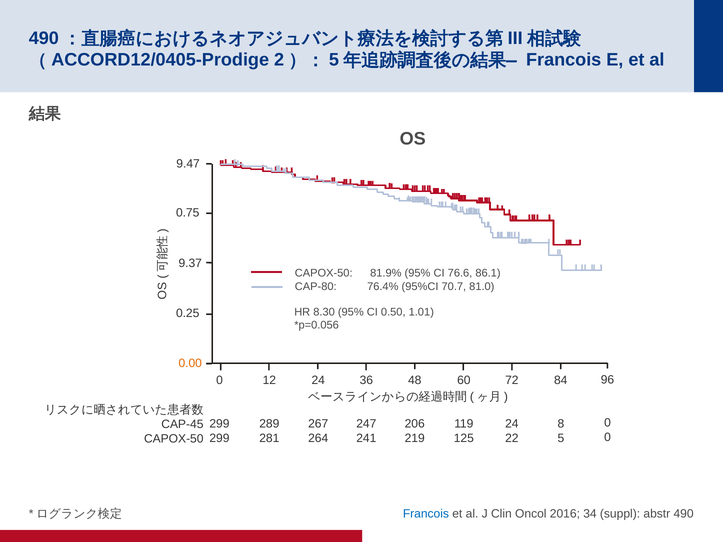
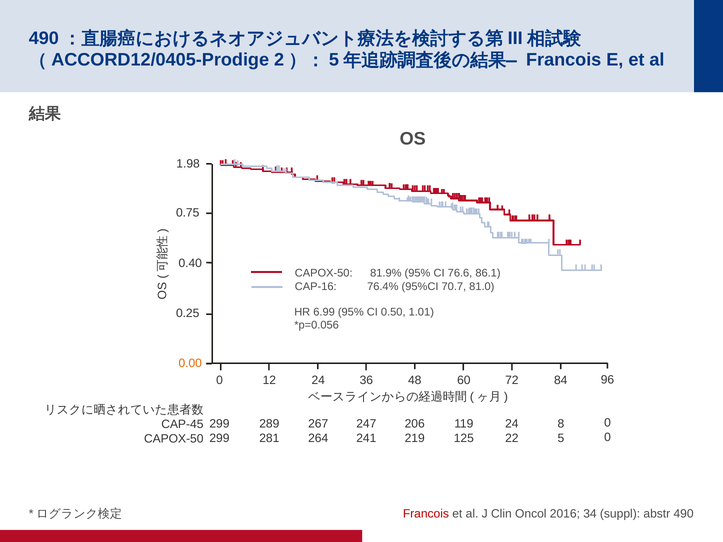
9.47: 9.47 -> 1.98
9.37: 9.37 -> 0.40
CAP-80: CAP-80 -> CAP-16
8.30: 8.30 -> 6.99
Francois at (426, 514) colour: blue -> red
